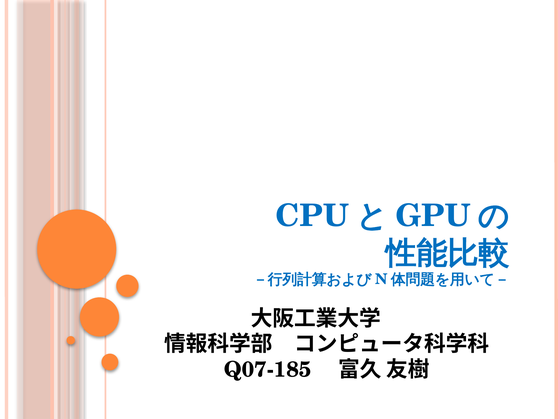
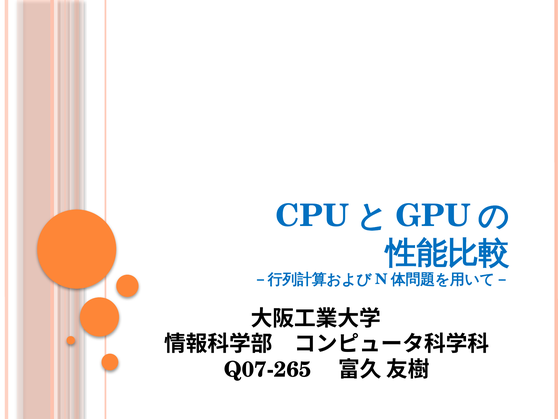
Q07-185: Q07-185 -> Q07-265
